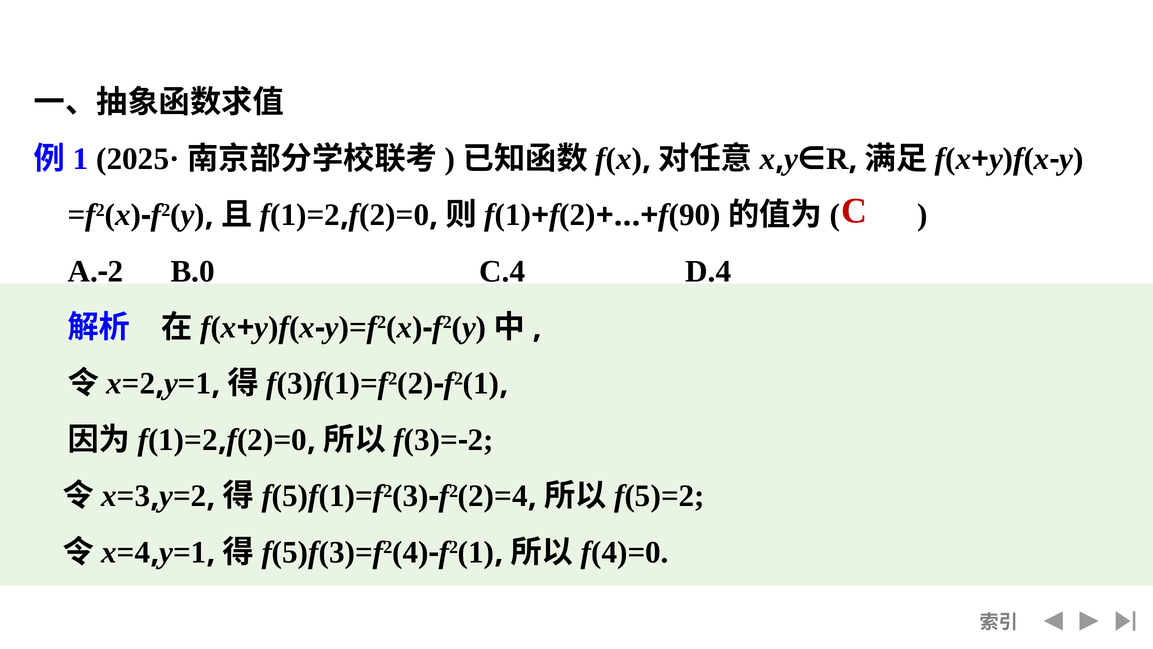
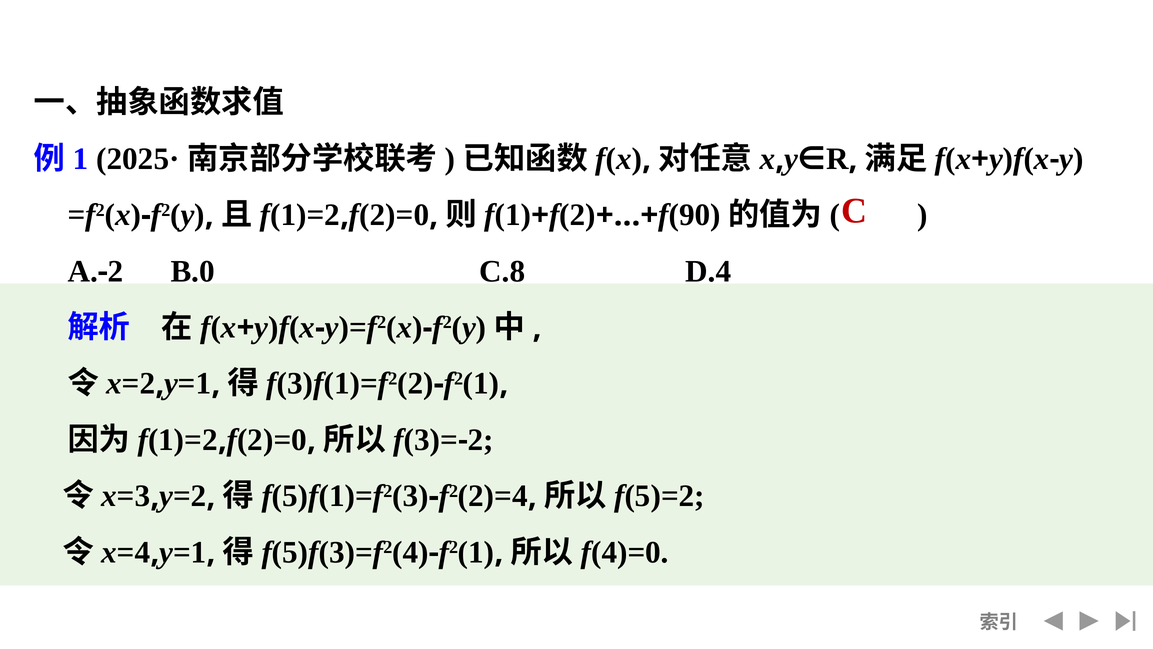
C.4: C.4 -> C.8
